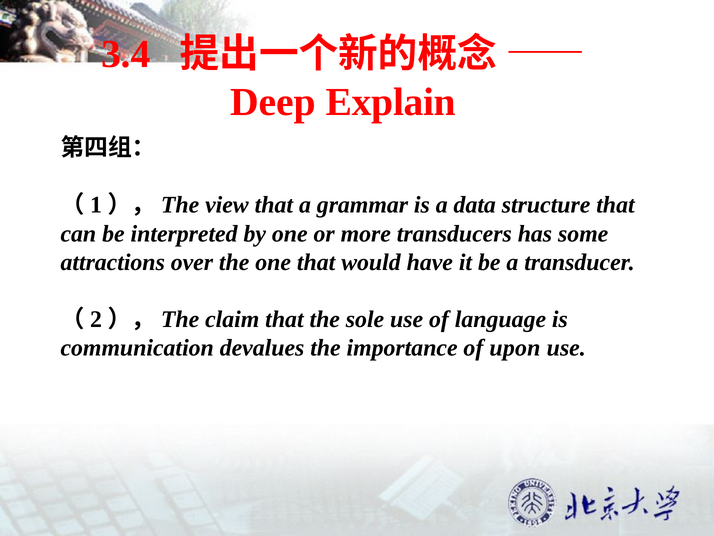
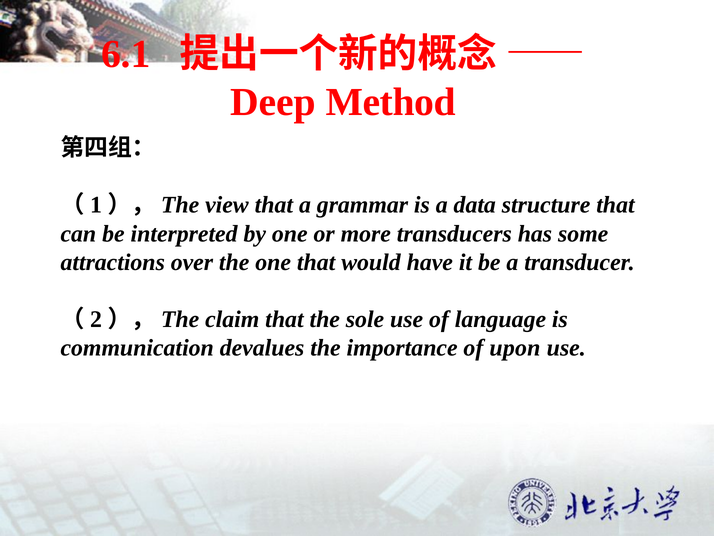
3.4: 3.4 -> 6.1
Explain: Explain -> Method
